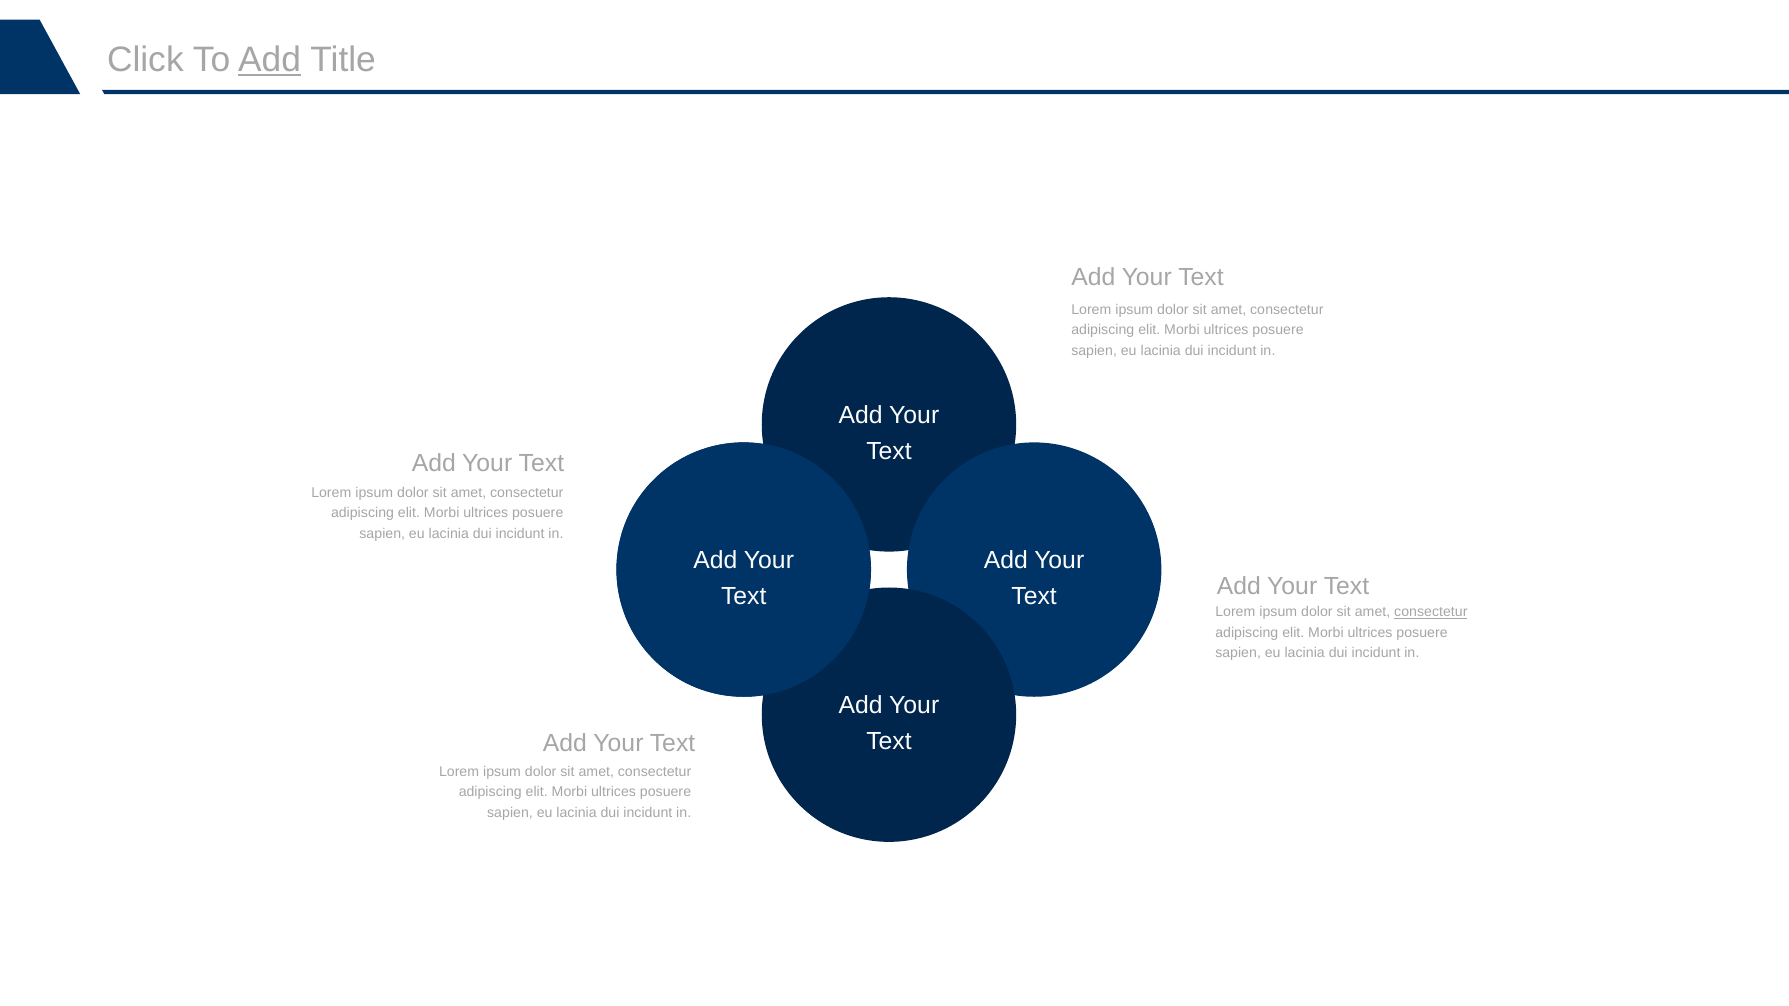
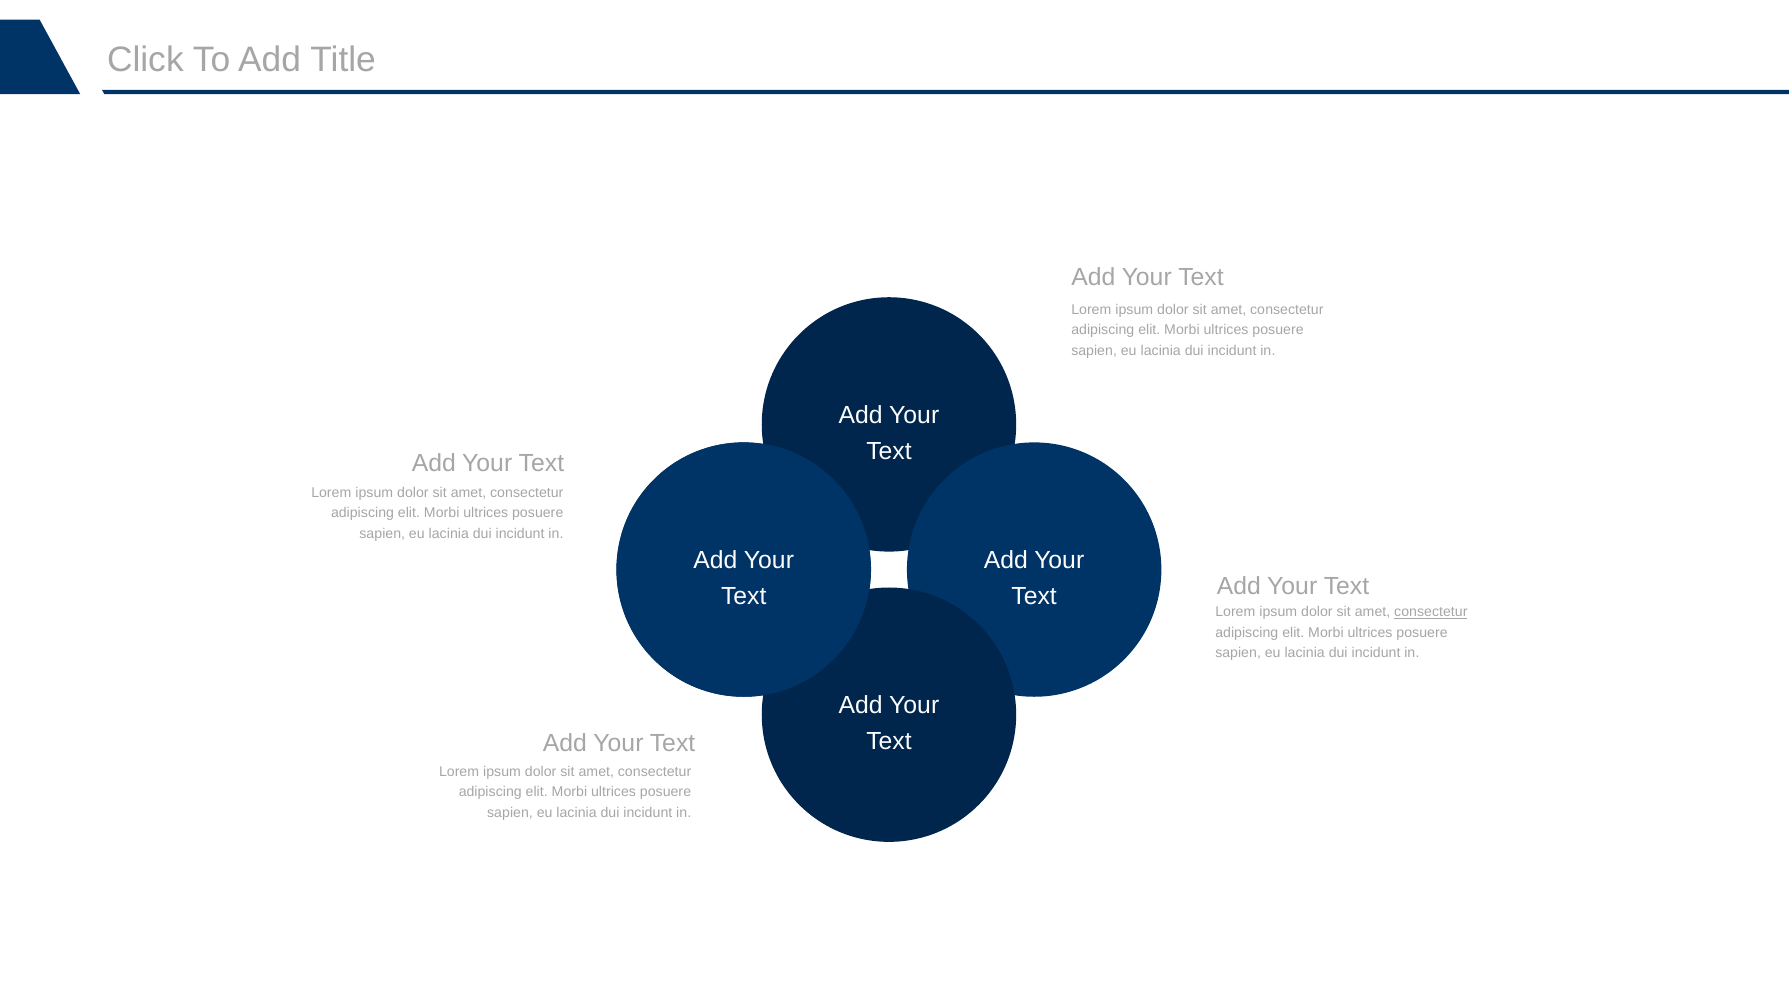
Add at (270, 60) underline: present -> none
